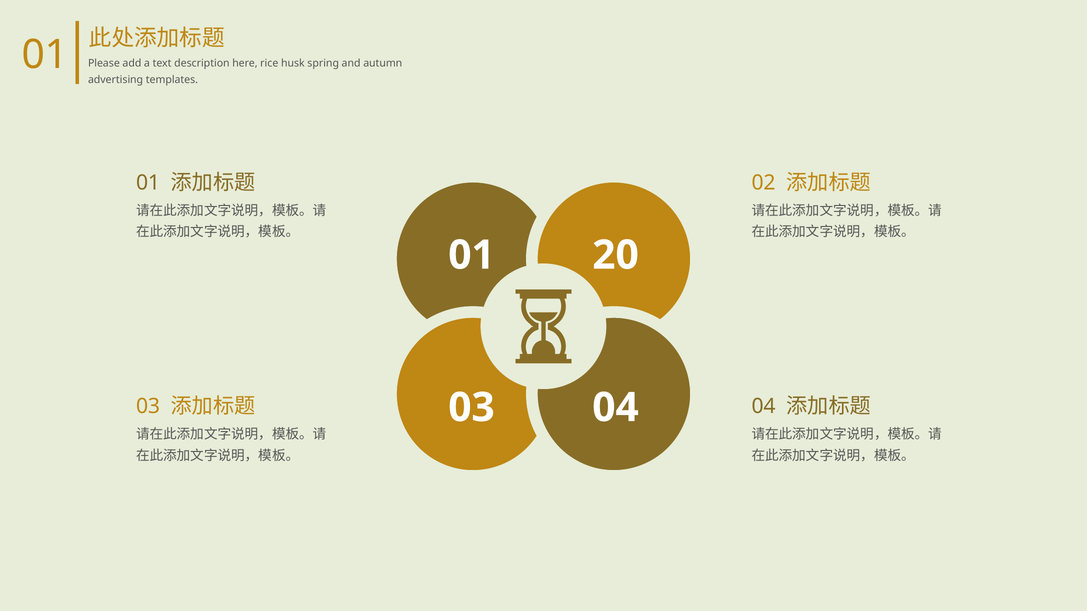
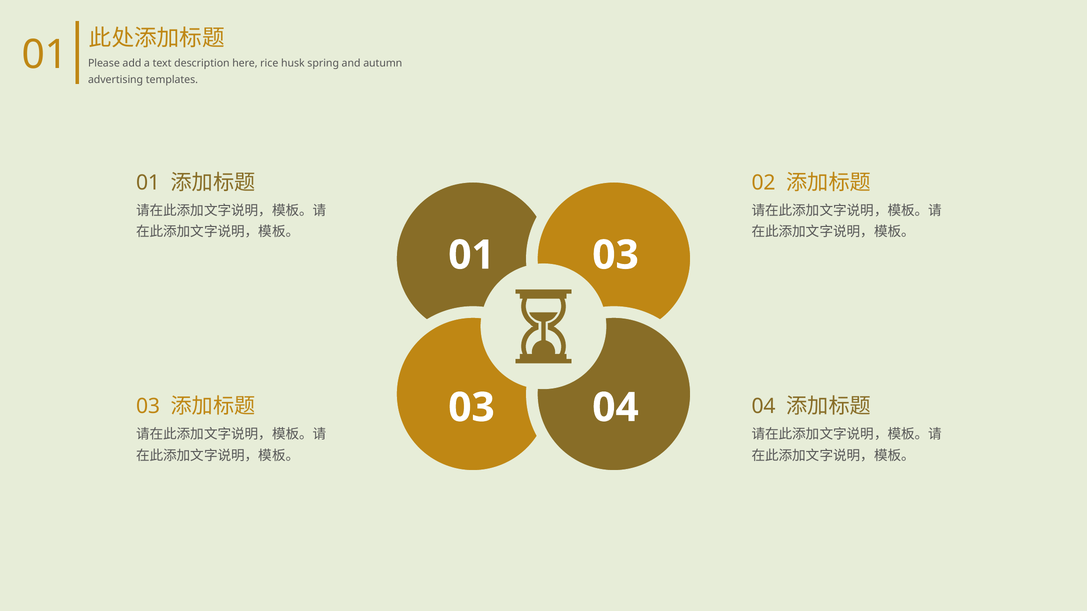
01 20: 20 -> 03
